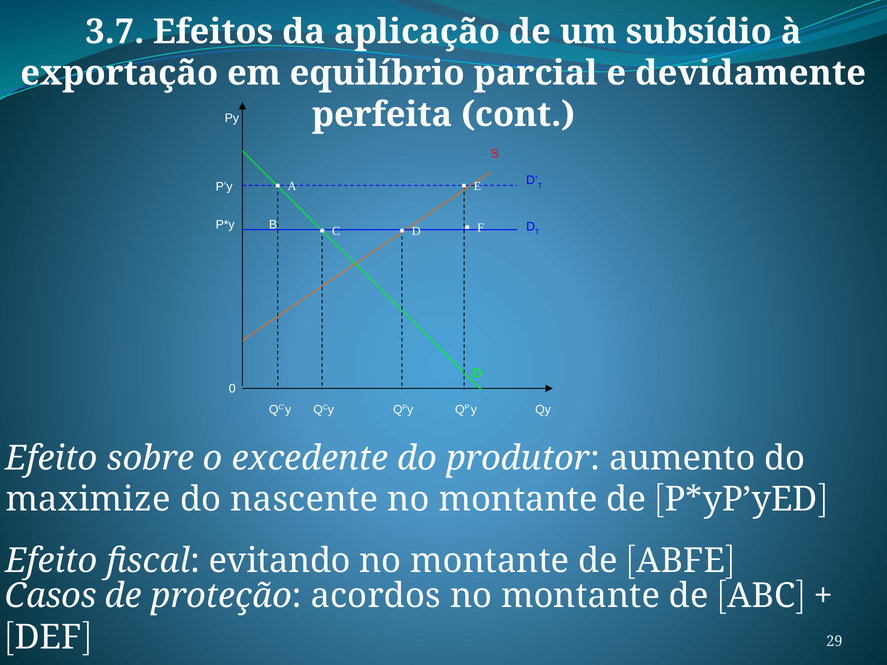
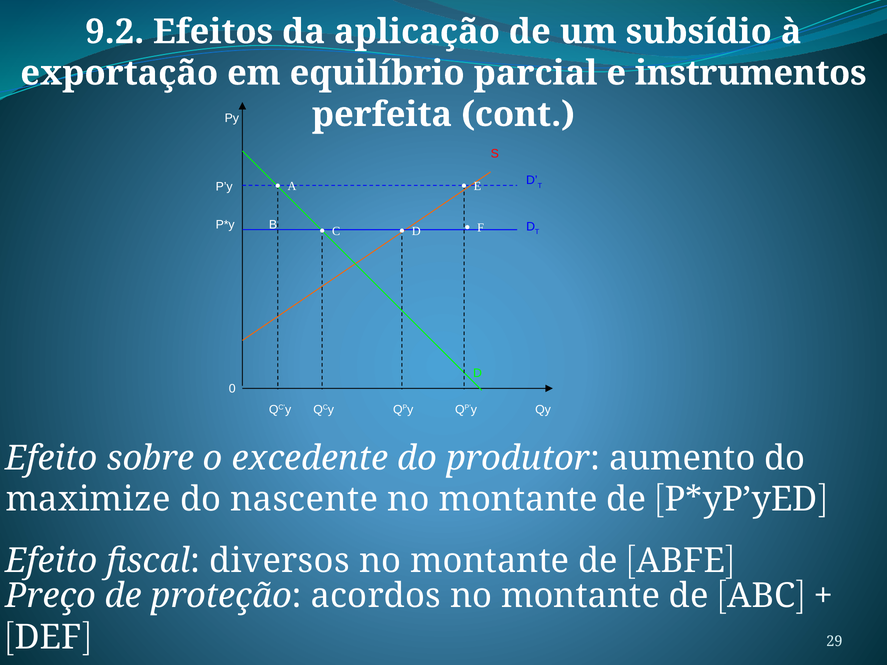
3.7: 3.7 -> 9.2
devidamente: devidamente -> instrumentos
evitando: evitando -> diversos
Casos: Casos -> Preço
